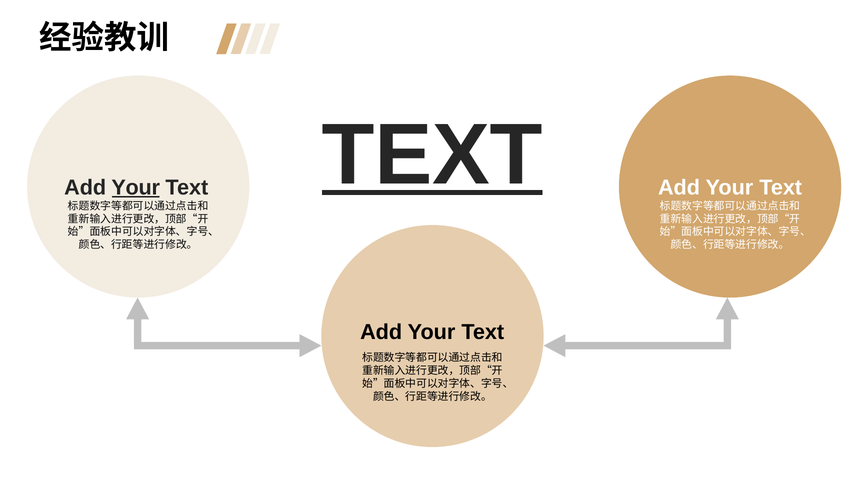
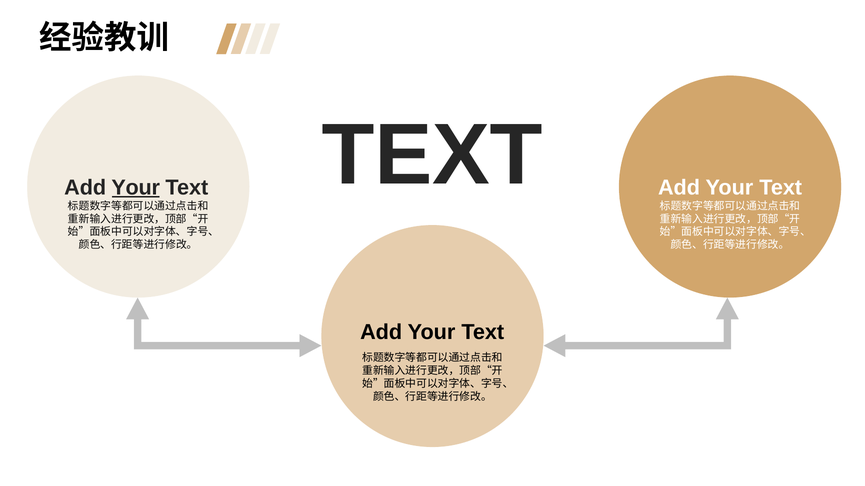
TEXT at (432, 156) underline: present -> none
